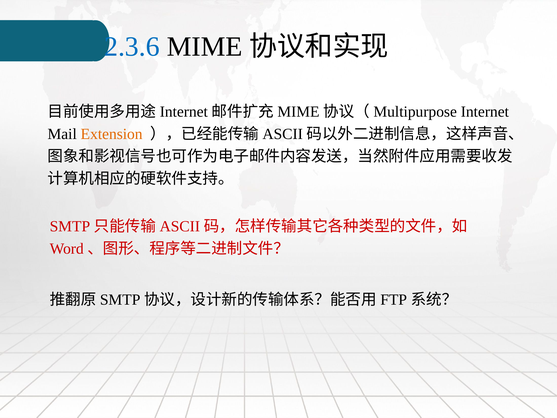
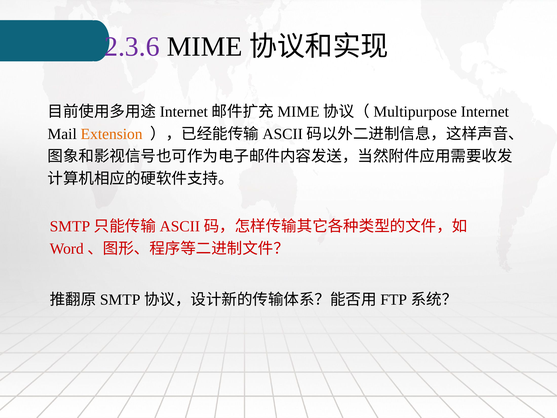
2.3.6 colour: blue -> purple
